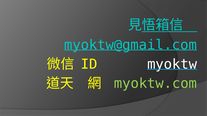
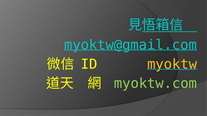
myoktw colour: white -> yellow
